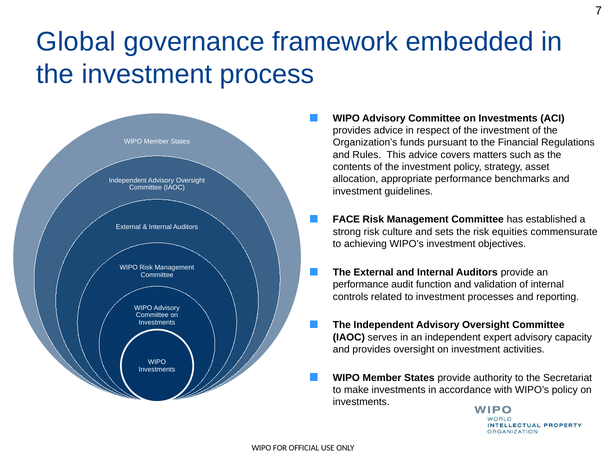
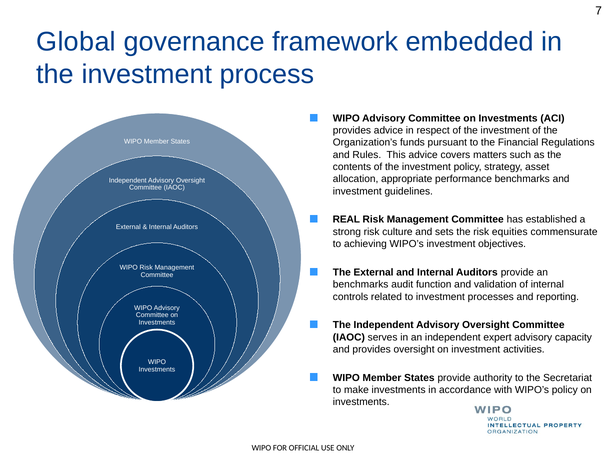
FACE: FACE -> REAL
performance at (361, 285): performance -> benchmarks
